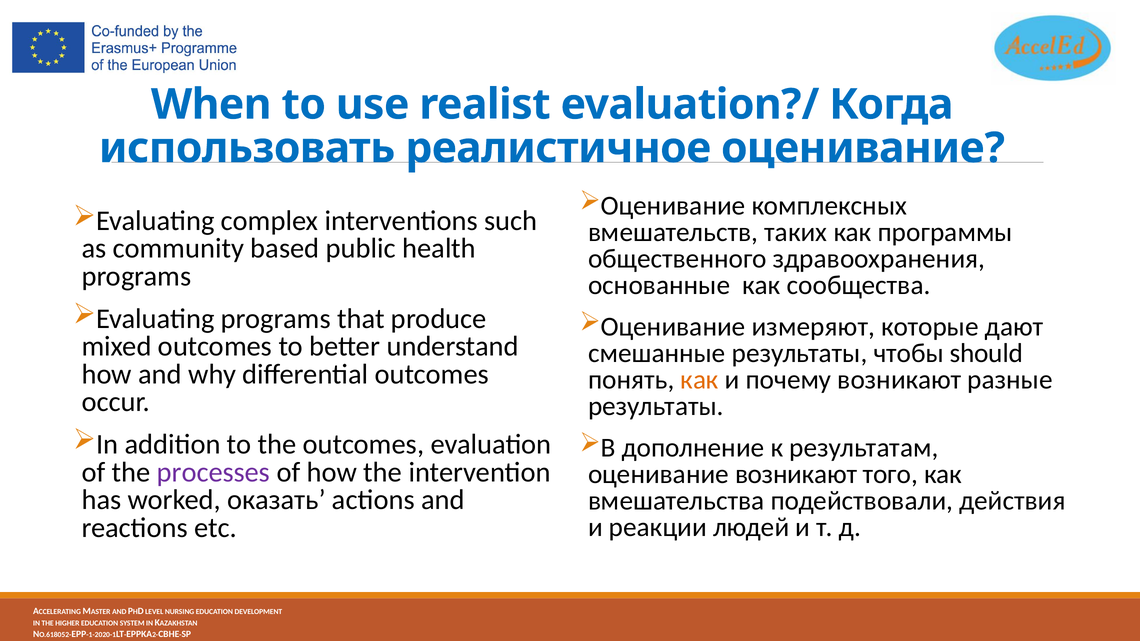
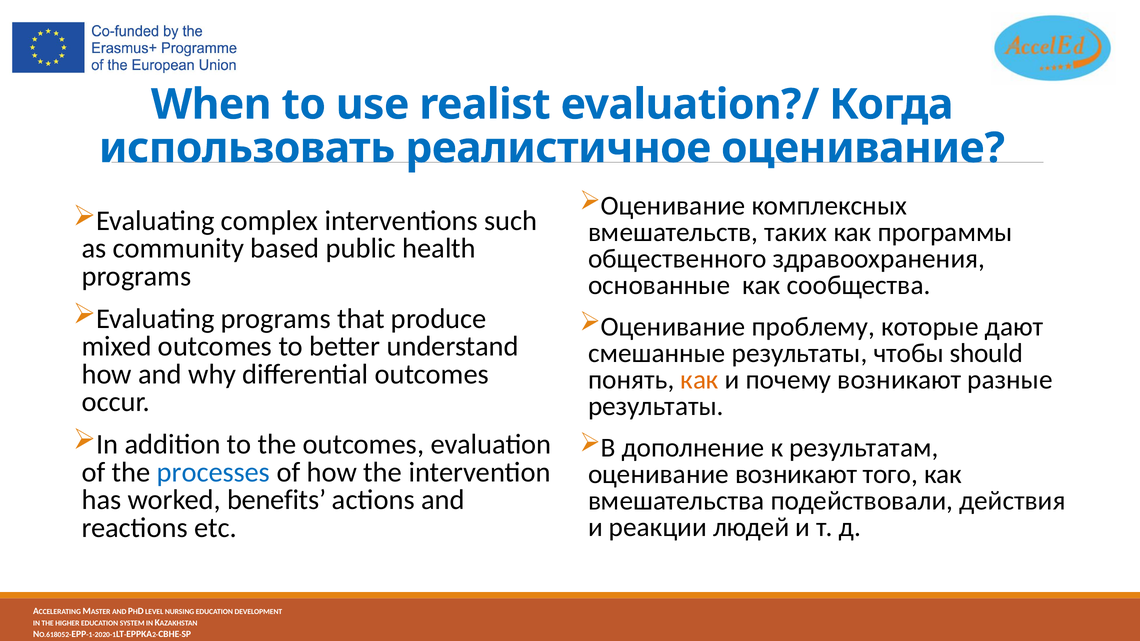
измеряют: измеряют -> проблему
processes colour: purple -> blue
оказать: оказать -> benefits
